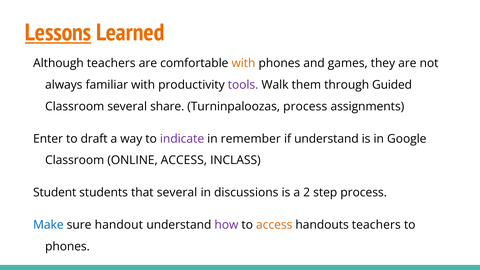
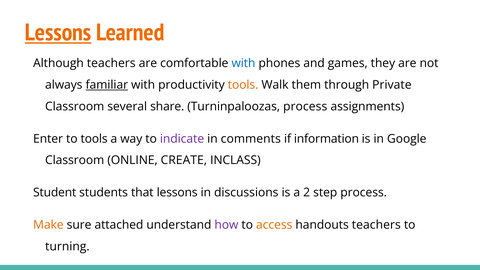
with at (243, 63) colour: orange -> blue
familiar underline: none -> present
tools at (243, 85) colour: purple -> orange
Guided: Guided -> Private
to draft: draft -> tools
remember: remember -> comments
if understand: understand -> information
ONLINE ACCESS: ACCESS -> CREATE
that several: several -> lessons
Make colour: blue -> orange
handout: handout -> attached
phones at (67, 246): phones -> turning
